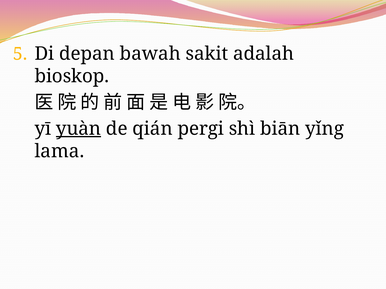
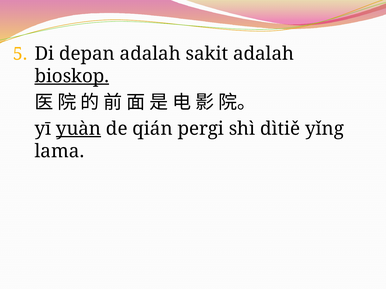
depan bawah: bawah -> adalah
bioskop underline: none -> present
biān: biān -> dìtiě
